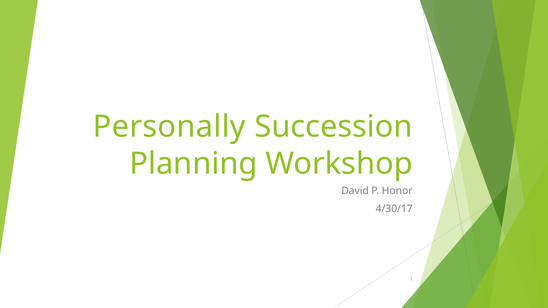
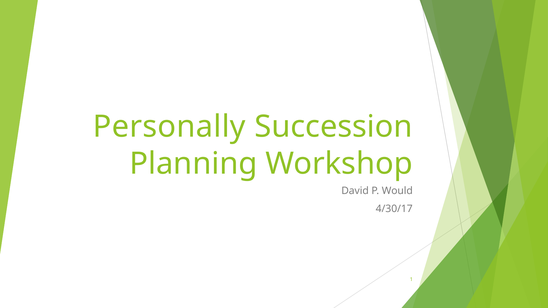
Honor: Honor -> Would
